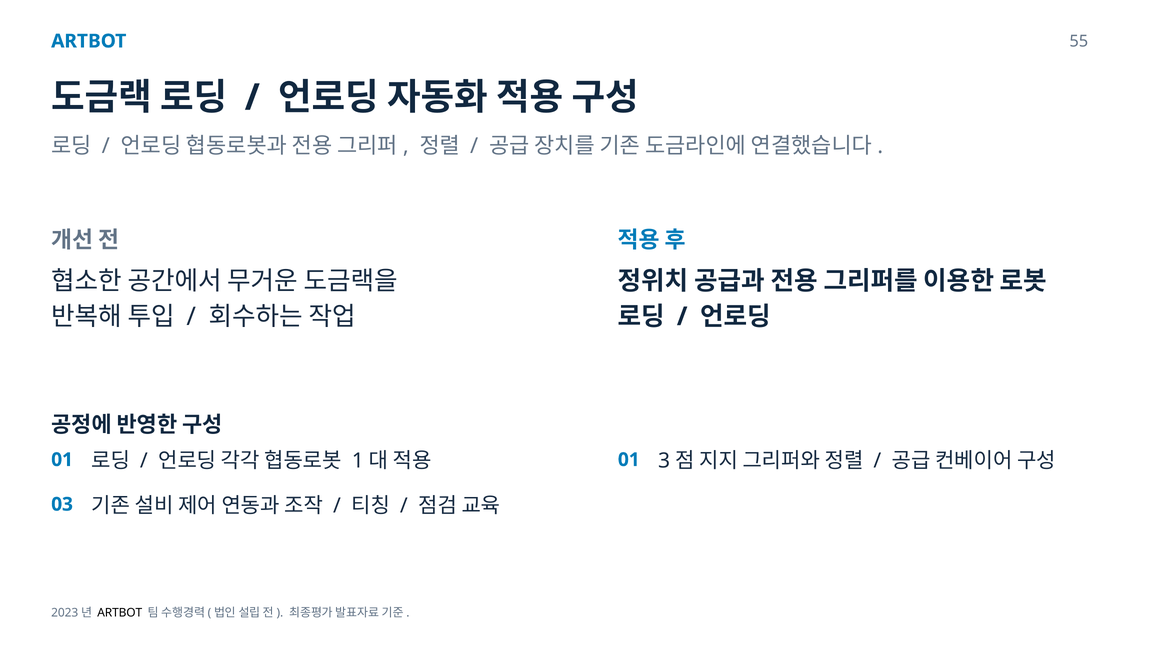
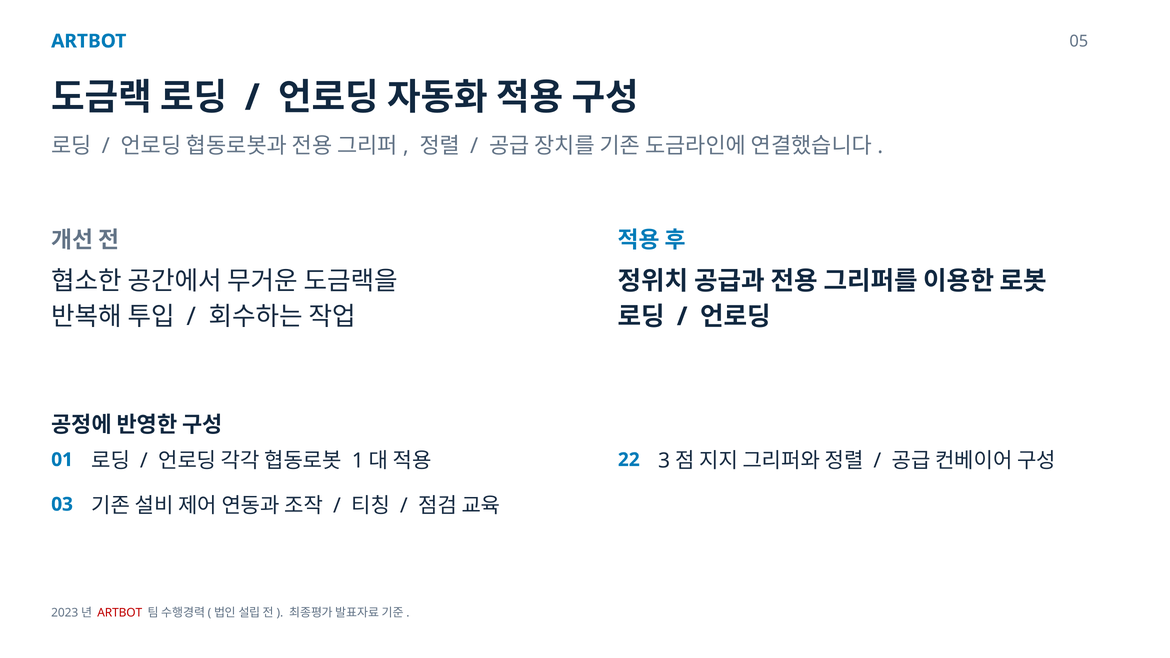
55: 55 -> 05
01 at (629, 460): 01 -> 22
ARTBOT at (120, 613) colour: black -> red
